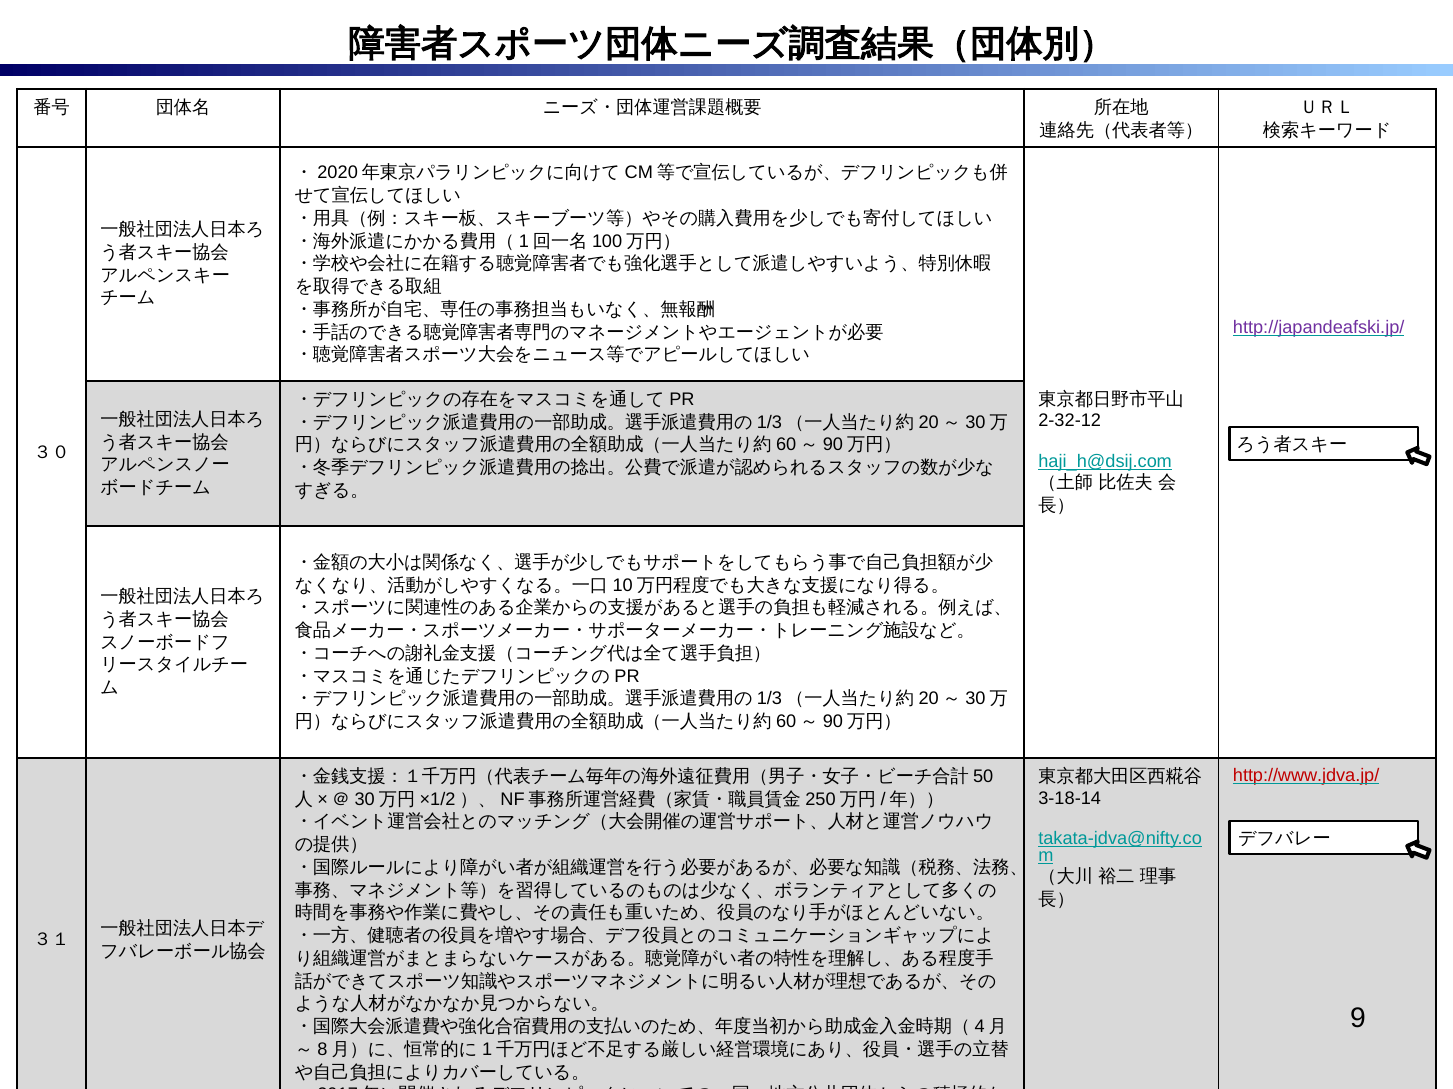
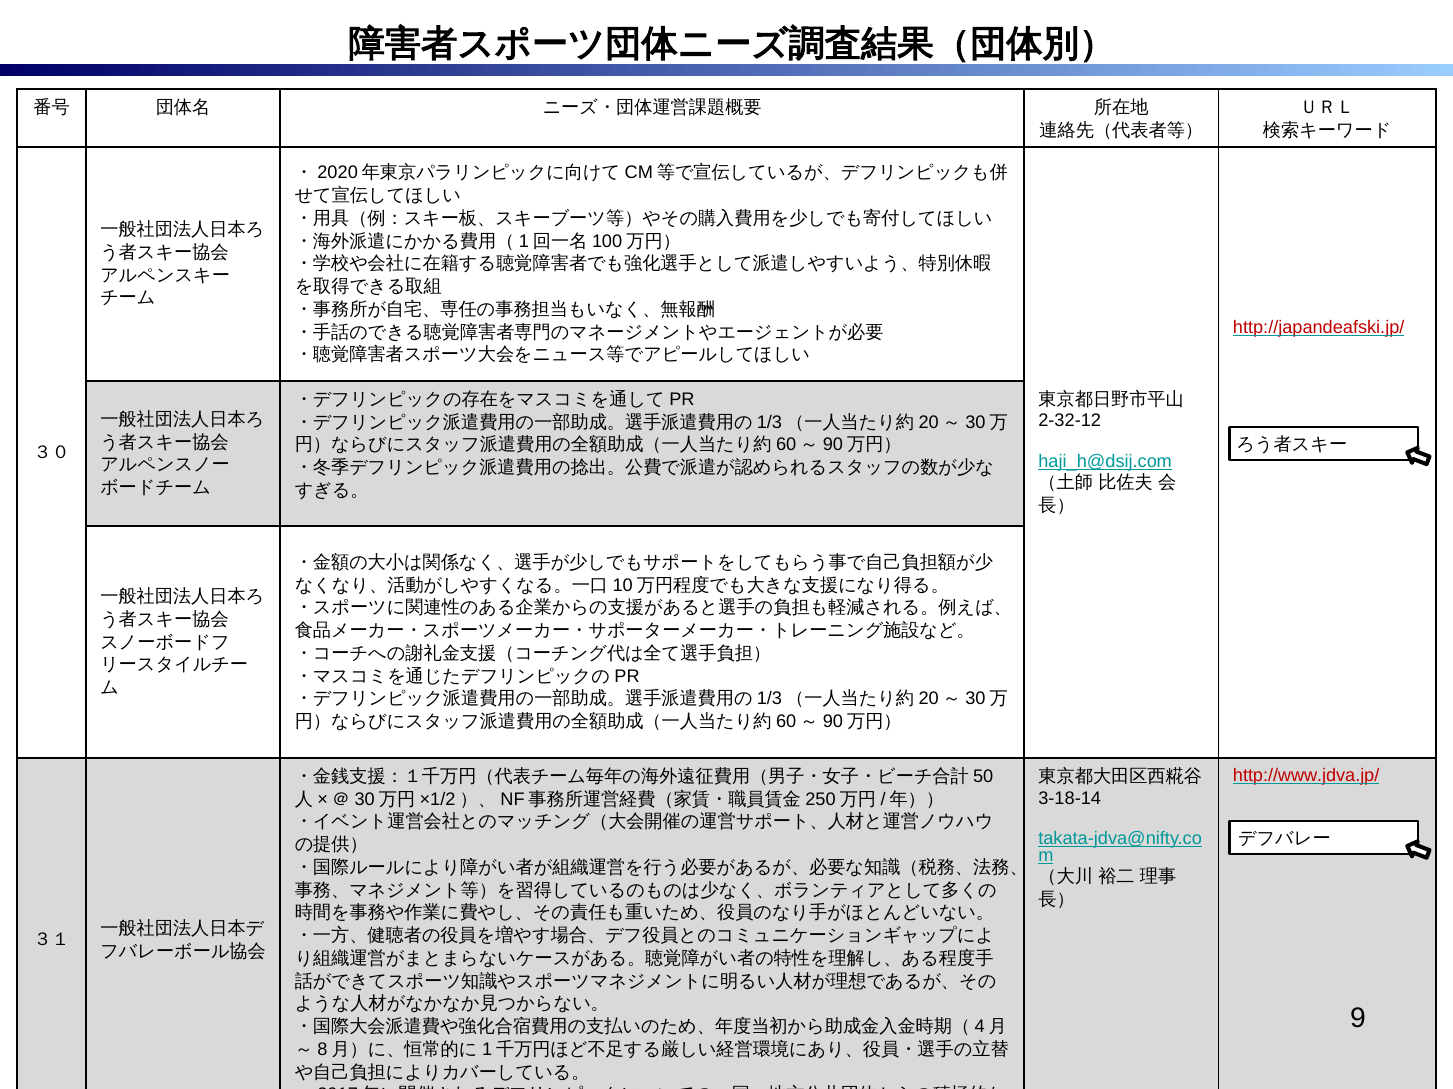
http://japandeafski.jp/ colour: purple -> red
